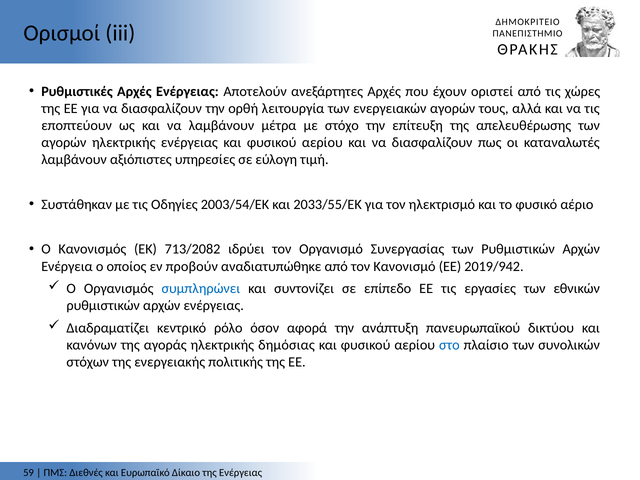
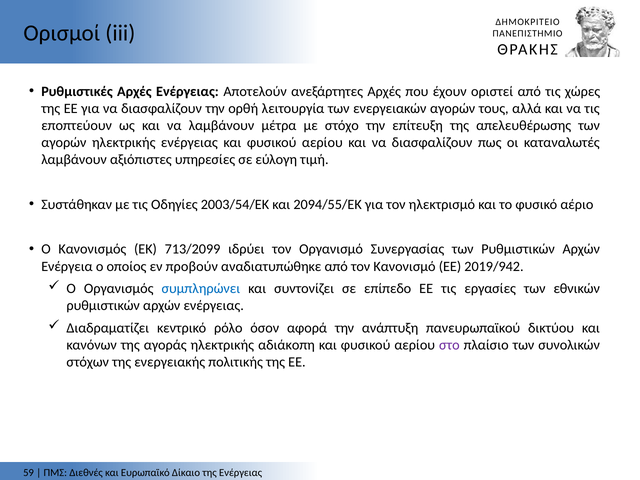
2033/55/ΕΚ: 2033/55/ΕΚ -> 2094/55/ΕΚ
713/2082: 713/2082 -> 713/2099
δημόσιας: δημόσιας -> αδιάκοπη
στο colour: blue -> purple
